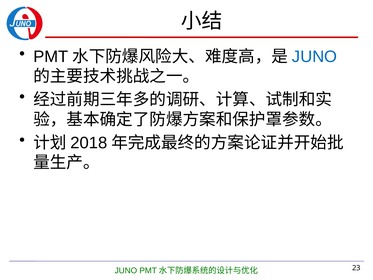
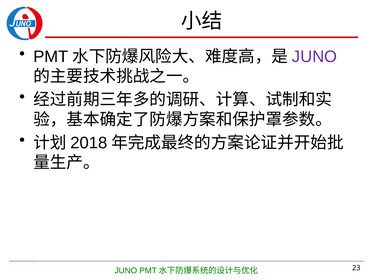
JUNO at (315, 56) colour: blue -> purple
